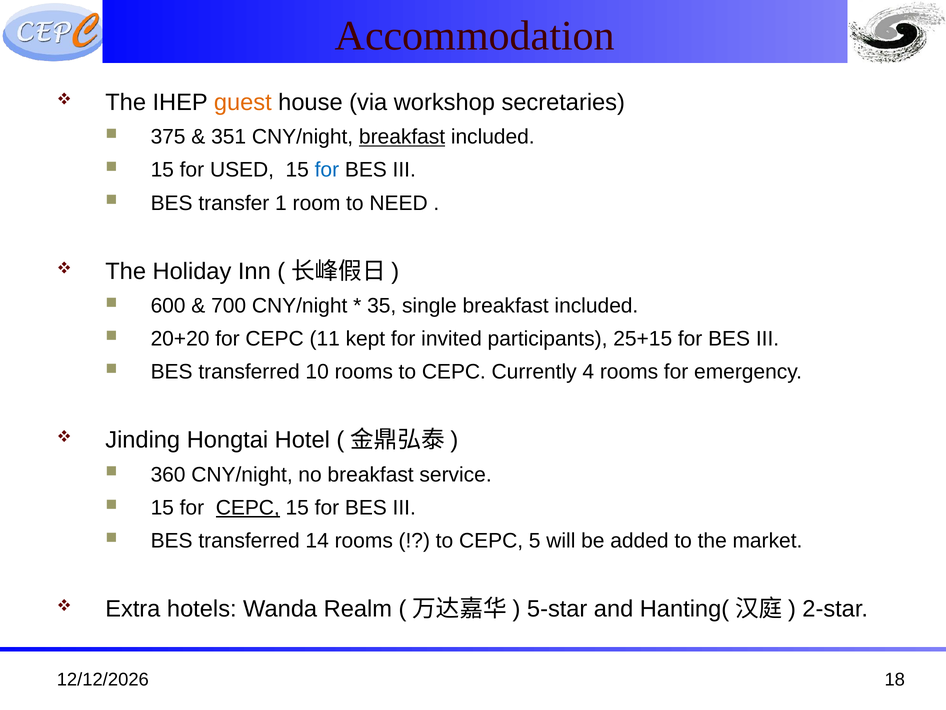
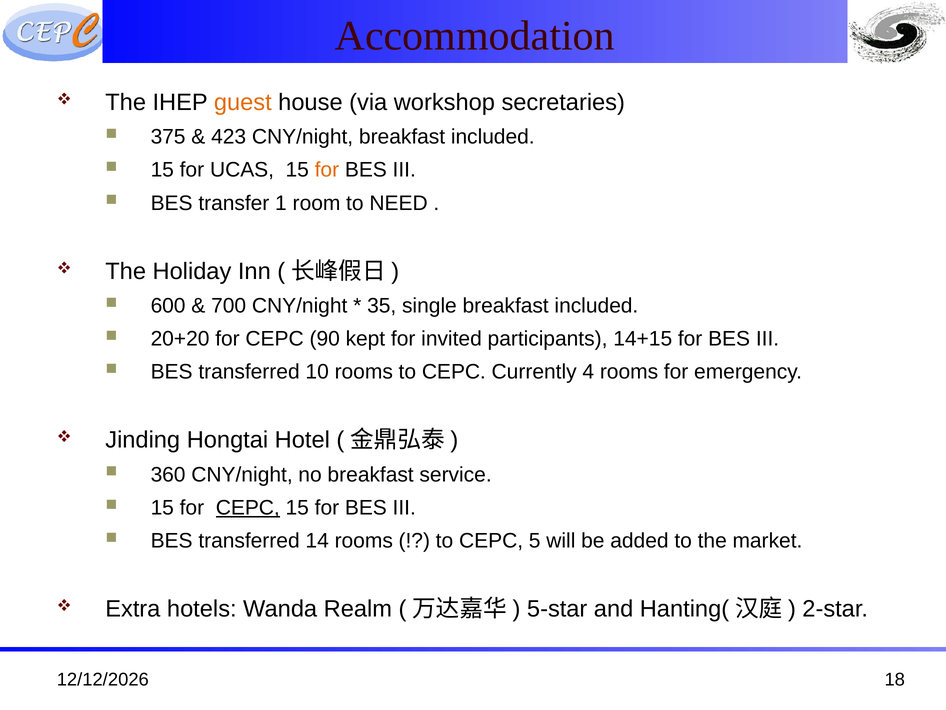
351: 351 -> 423
breakfast at (402, 137) underline: present -> none
USED: USED -> UCAS
for at (327, 170) colour: blue -> orange
11: 11 -> 90
25+15: 25+15 -> 14+15
